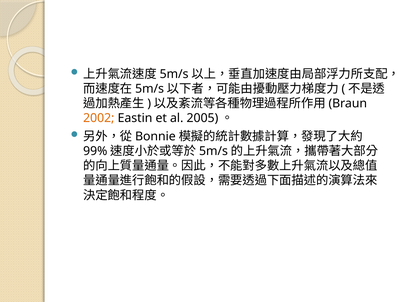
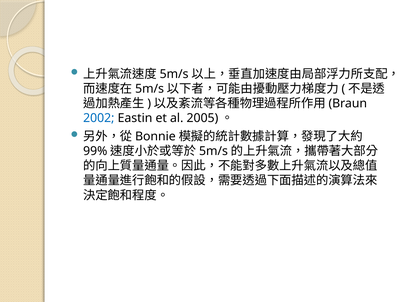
2002 colour: orange -> blue
